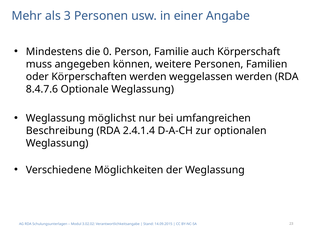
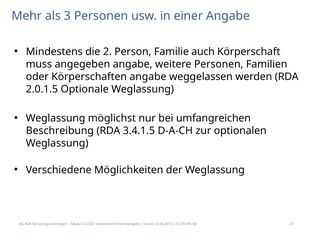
0: 0 -> 2
angegeben können: können -> angabe
Körperschaften werden: werden -> angabe
8.4.7.6: 8.4.7.6 -> 2.0.1.5
2.4.1.4: 2.4.1.4 -> 3.4.1.5
